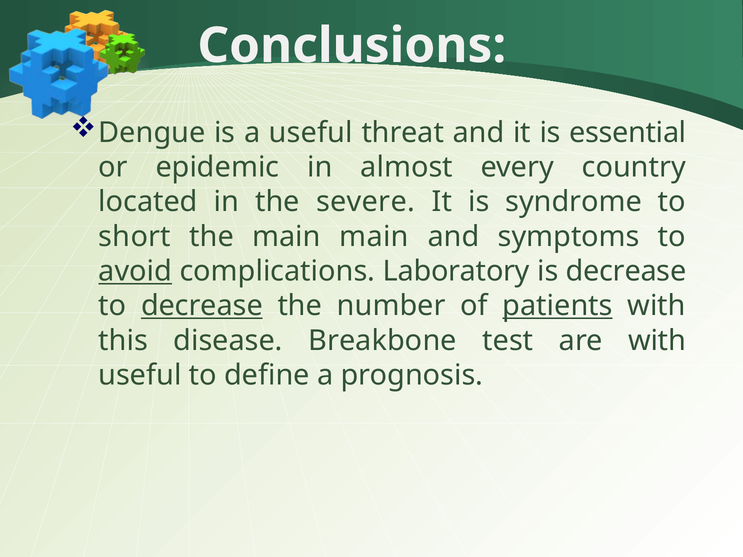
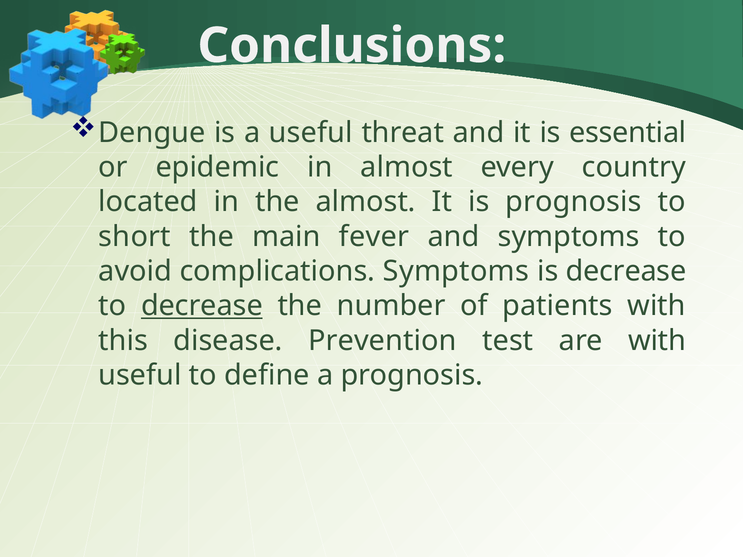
the severe: severe -> almost
is syndrome: syndrome -> prognosis
main main: main -> fever
avoid underline: present -> none
complications Laboratory: Laboratory -> Symptoms
patients underline: present -> none
Breakbone: Breakbone -> Prevention
